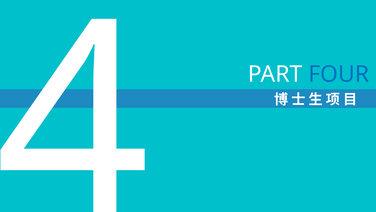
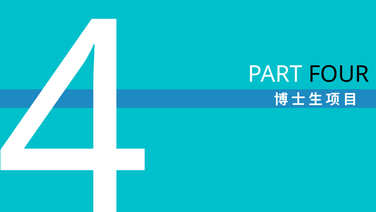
FOUR colour: blue -> black
